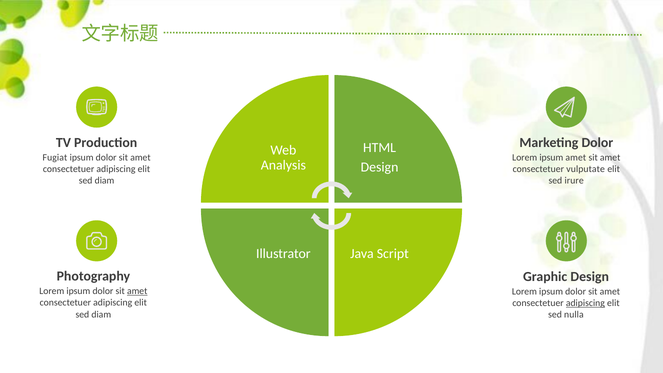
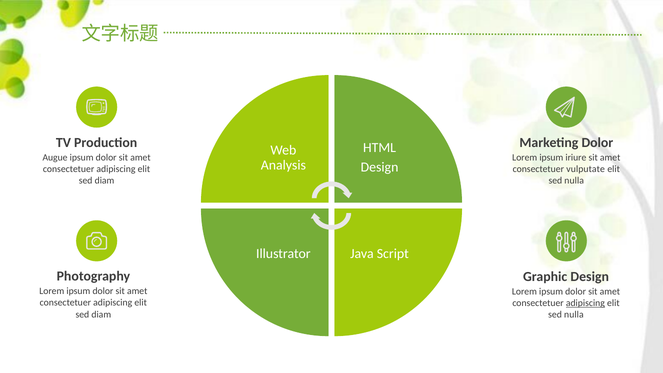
Fugiat: Fugiat -> Augue
ipsum amet: amet -> iriure
irure at (574, 181): irure -> nulla
amet at (137, 291) underline: present -> none
